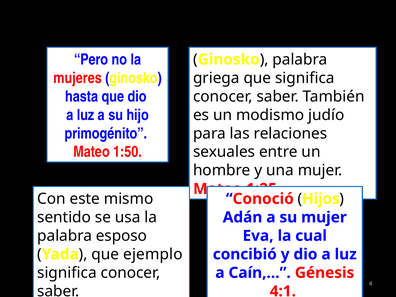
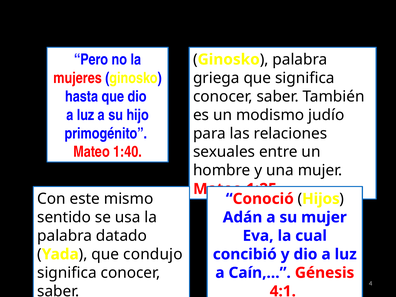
1:50: 1:50 -> 1:40
esposo: esposo -> datado
ejemplo: ejemplo -> condujo
